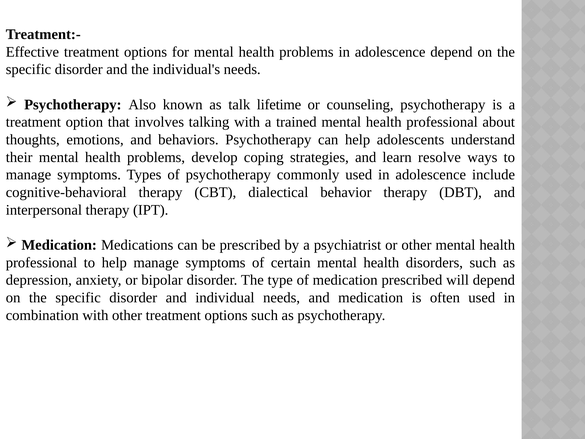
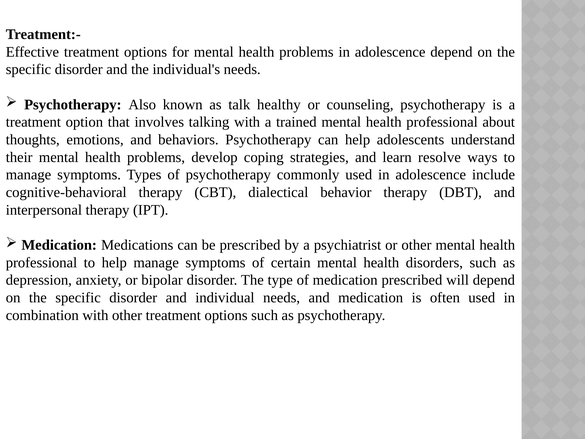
lifetime: lifetime -> healthy
